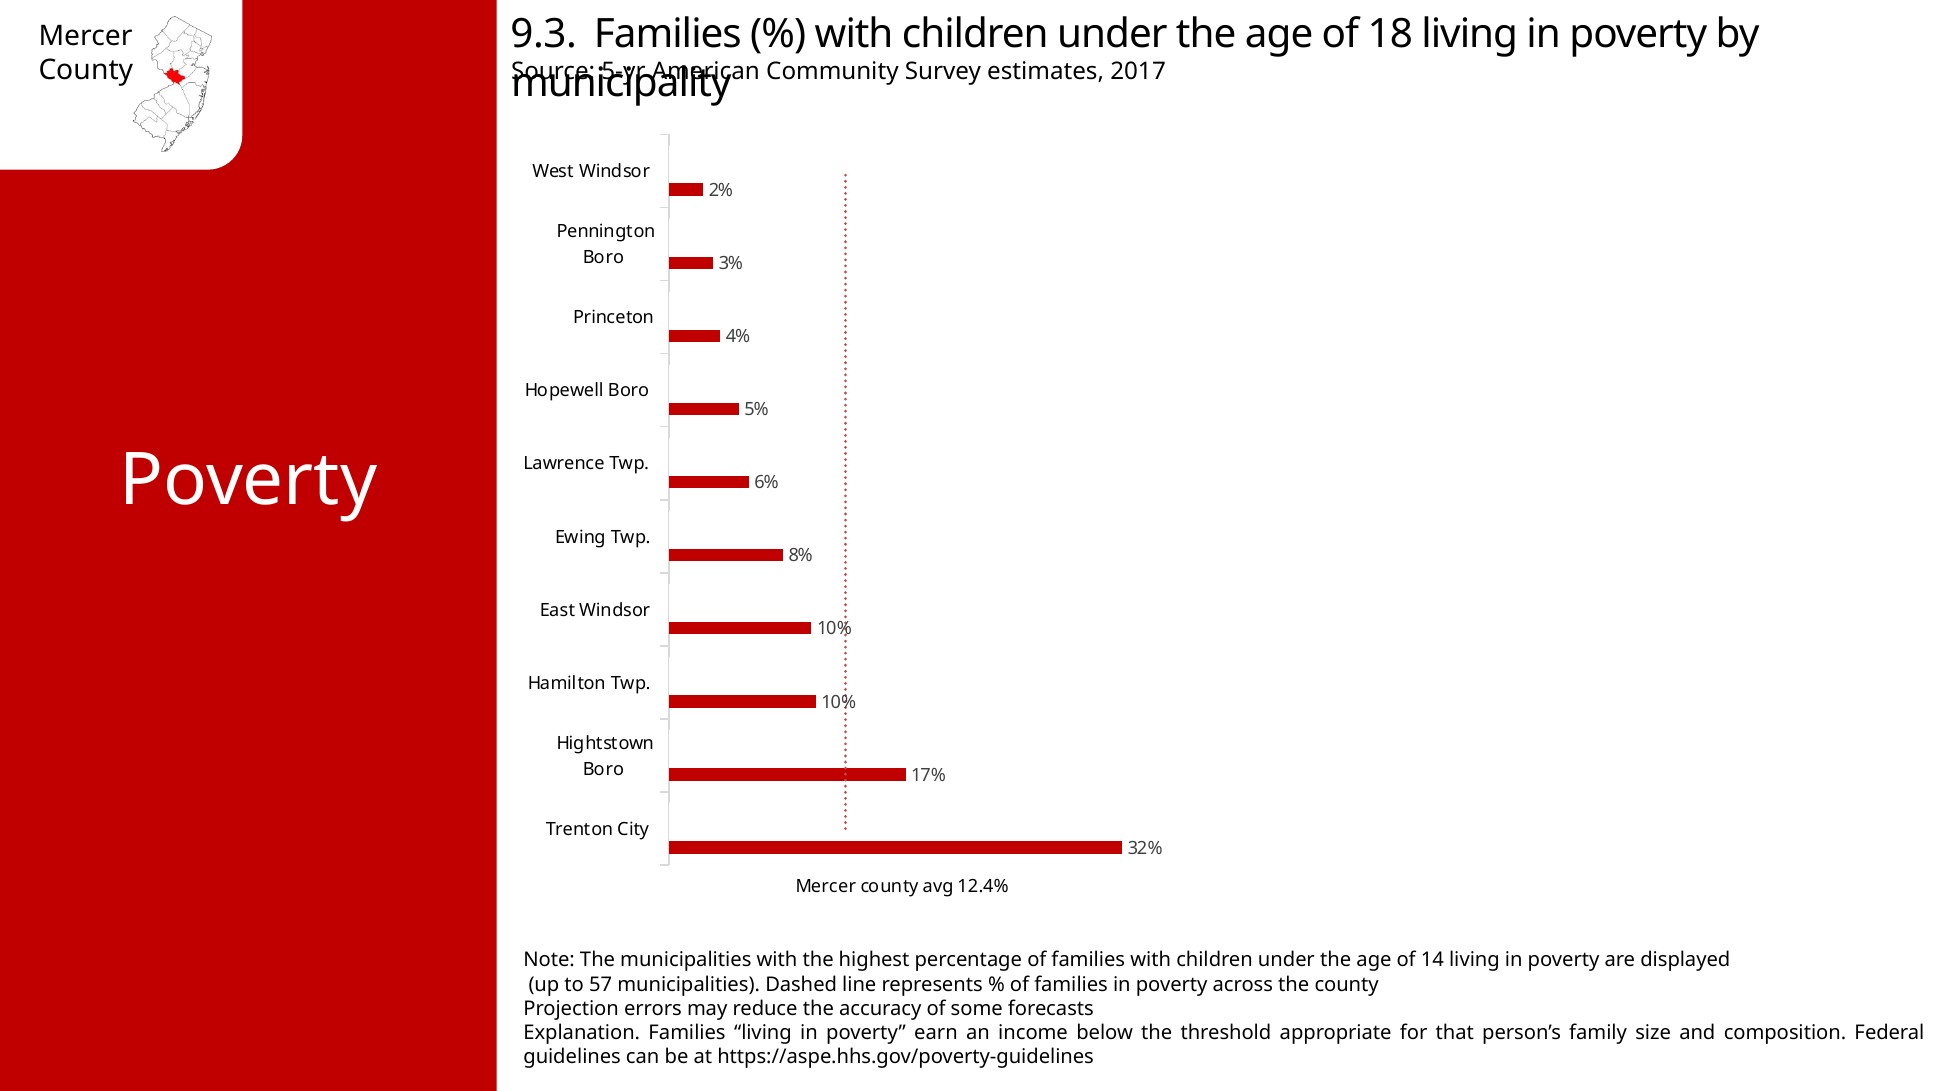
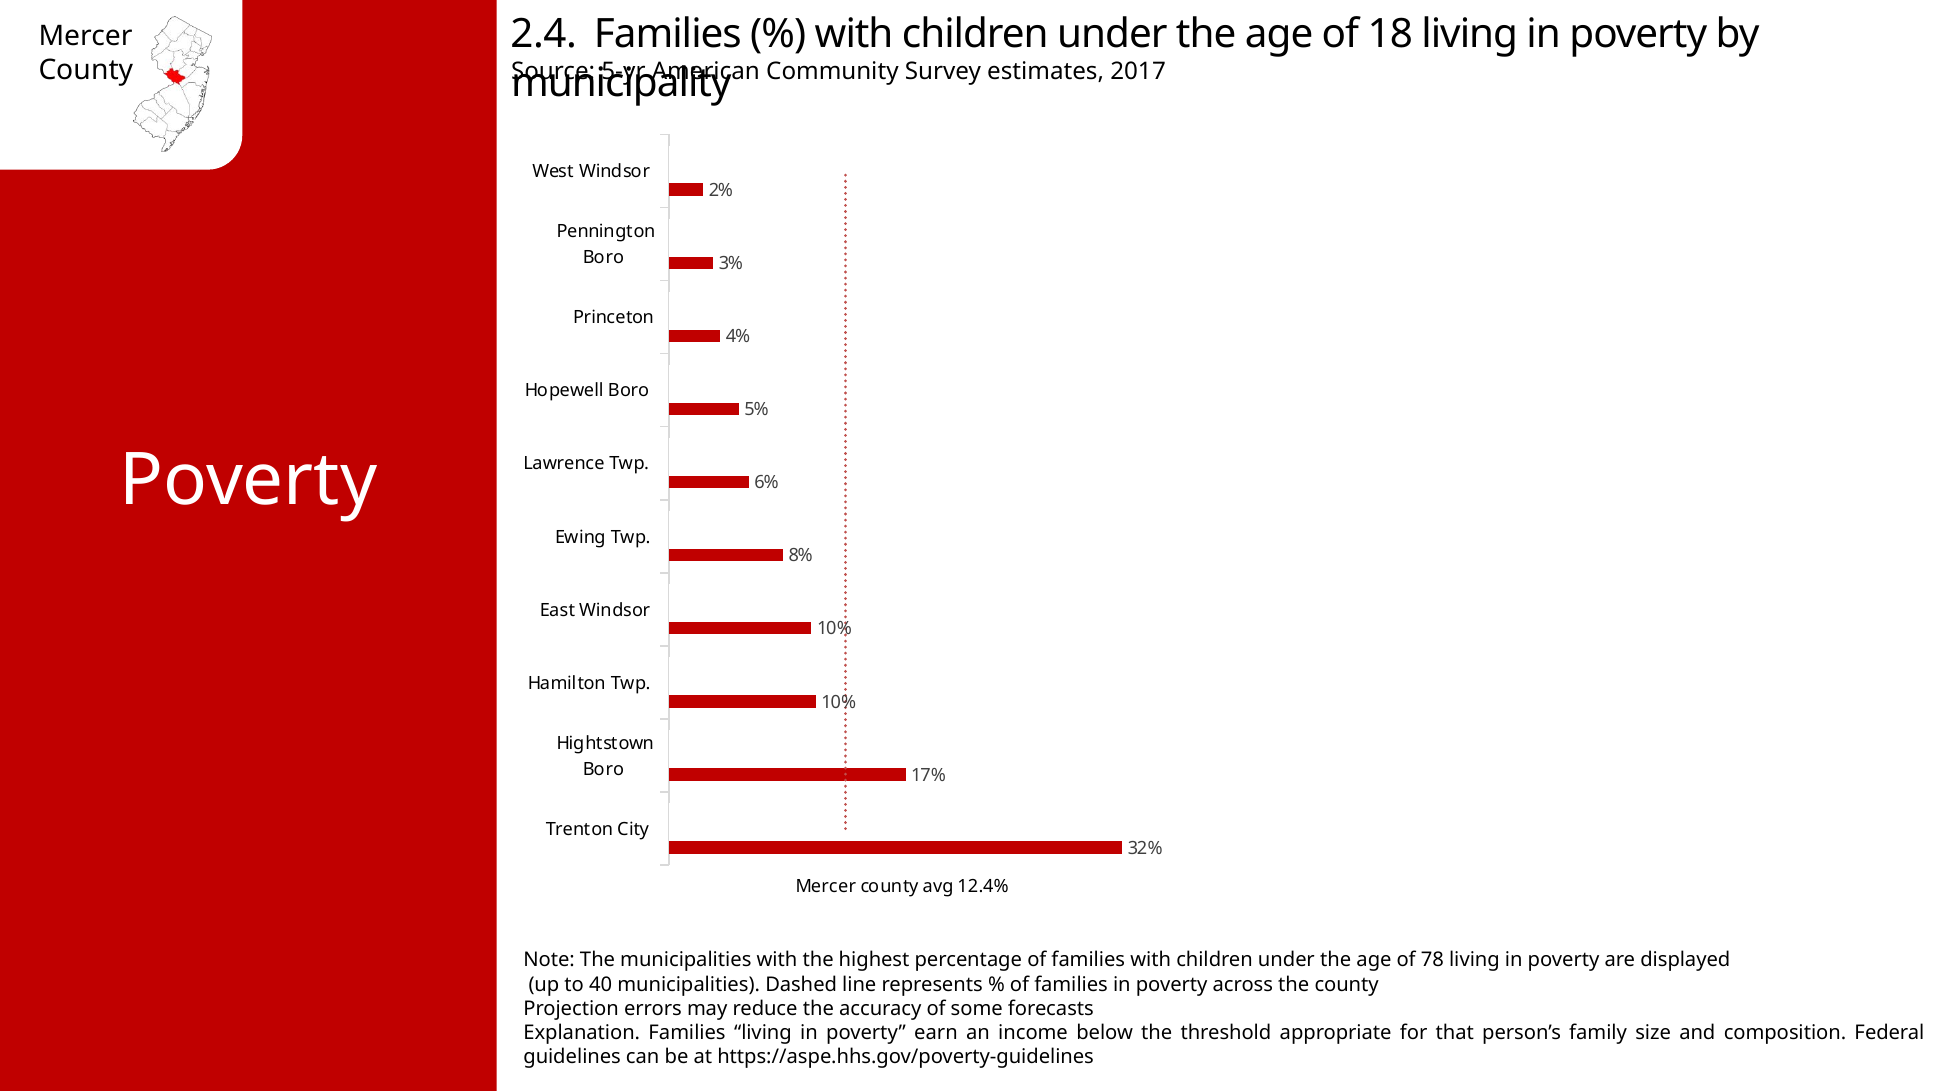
9.3: 9.3 -> 2.4
14: 14 -> 78
57: 57 -> 40
